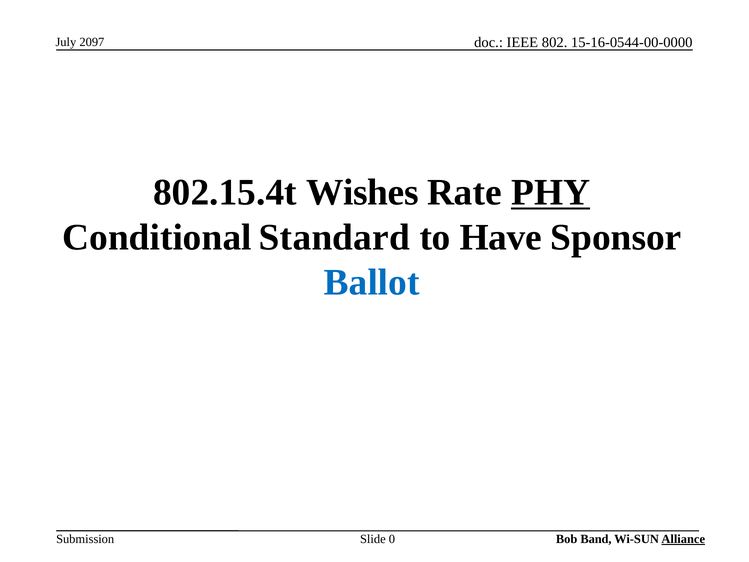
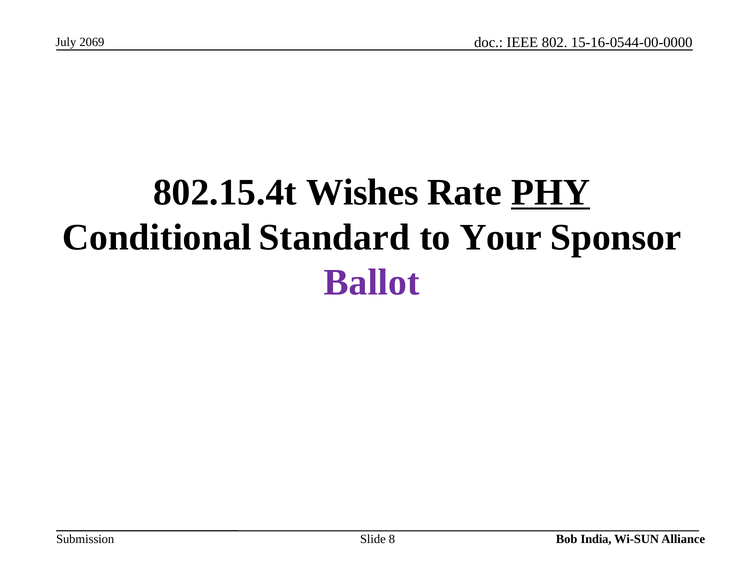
2097: 2097 -> 2069
Have: Have -> Your
Ballot colour: blue -> purple
Band: Band -> India
Alliance underline: present -> none
0: 0 -> 8
